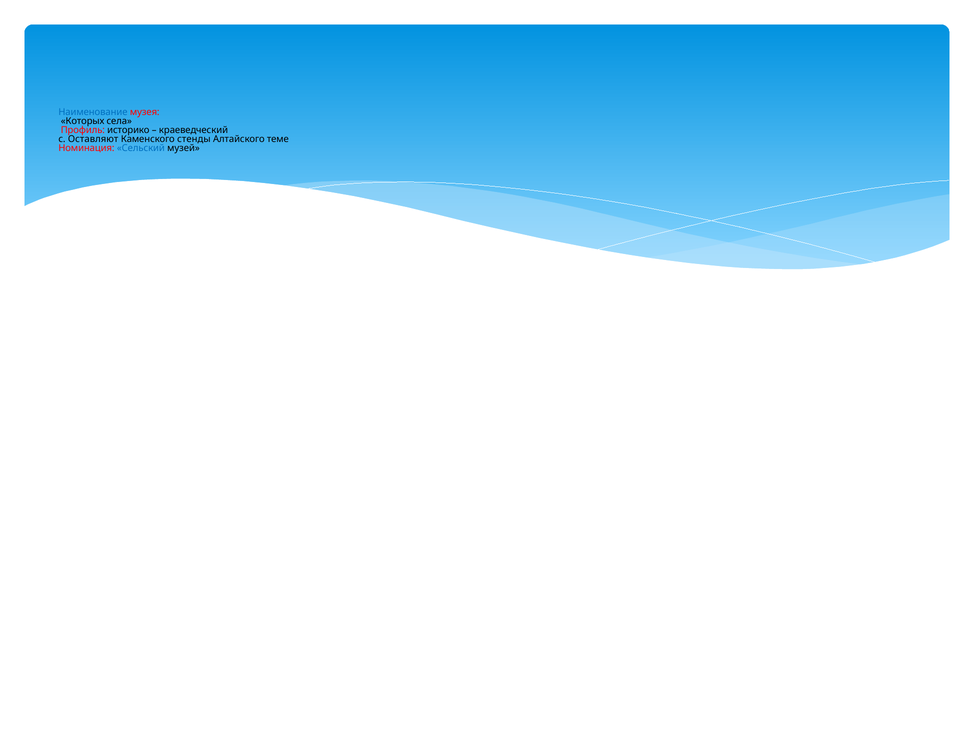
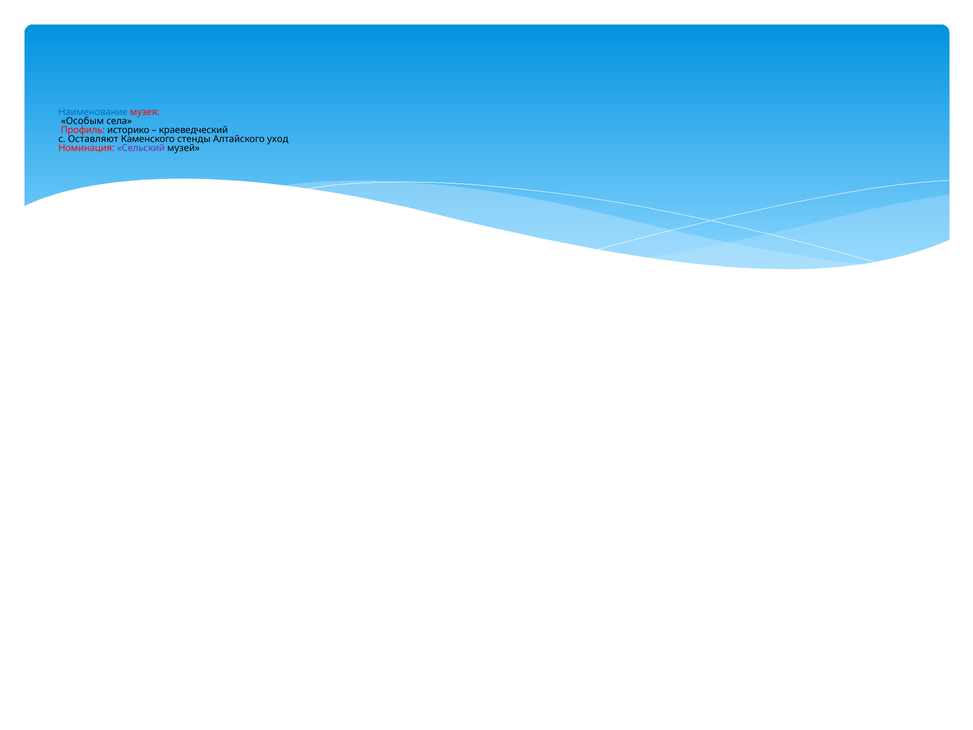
Которых: Которых -> Особым
теме: теме -> уход
Сельский colour: blue -> purple
